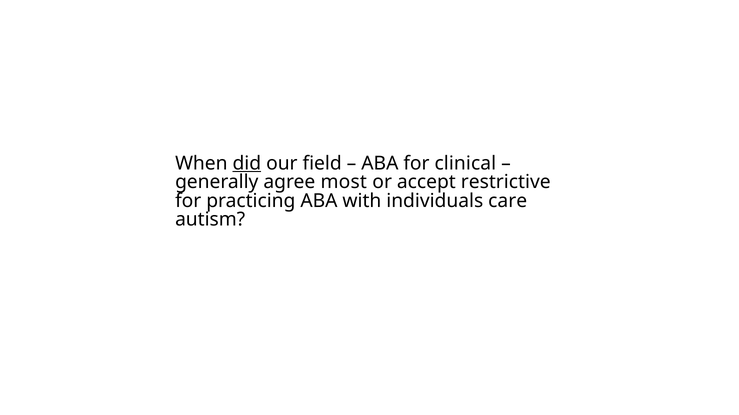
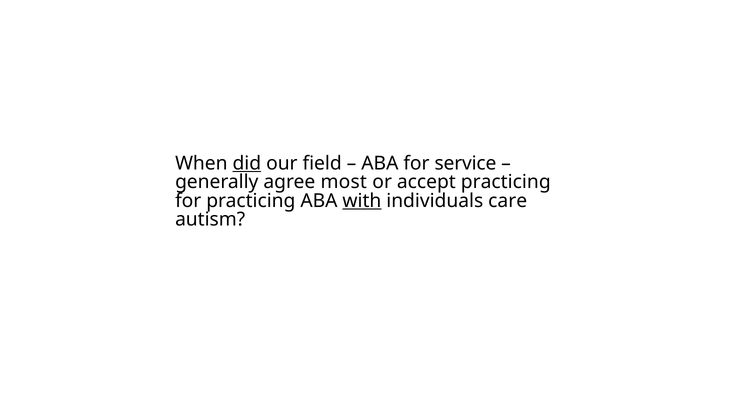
clinical: clinical -> service
accept restrictive: restrictive -> practicing
with underline: none -> present
